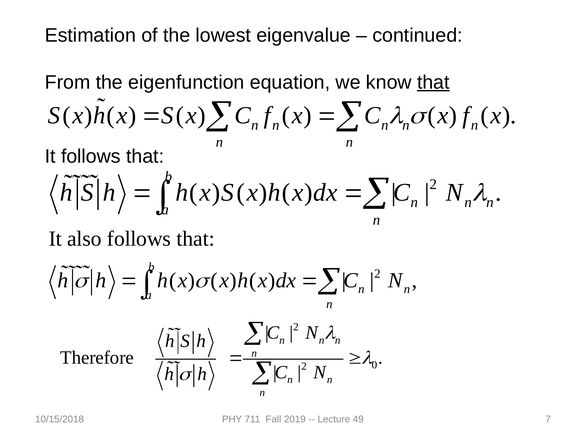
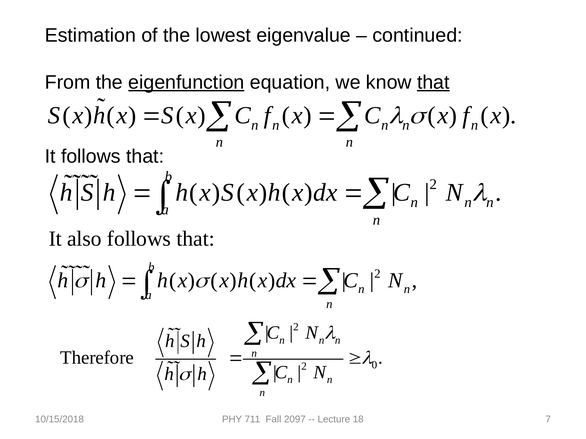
eigenfunction underline: none -> present
2019: 2019 -> 2097
49: 49 -> 18
